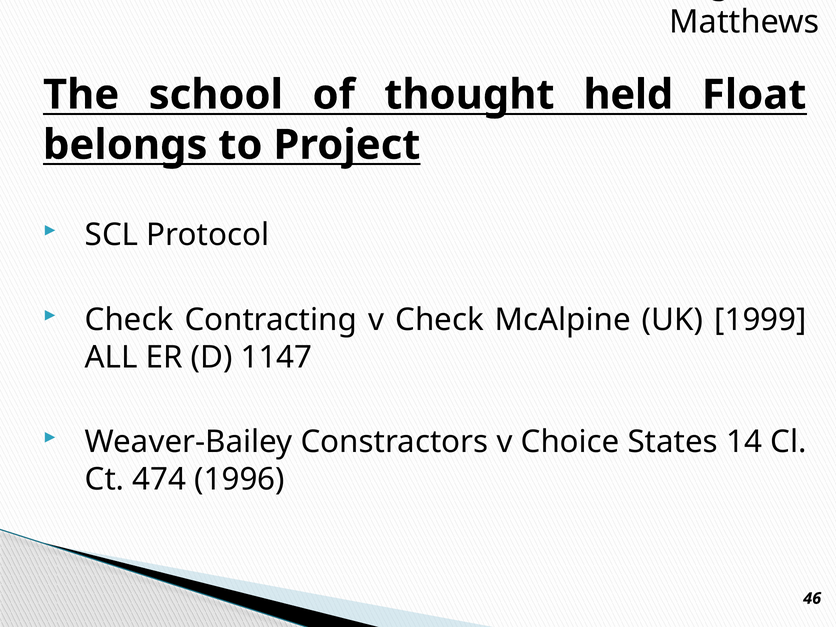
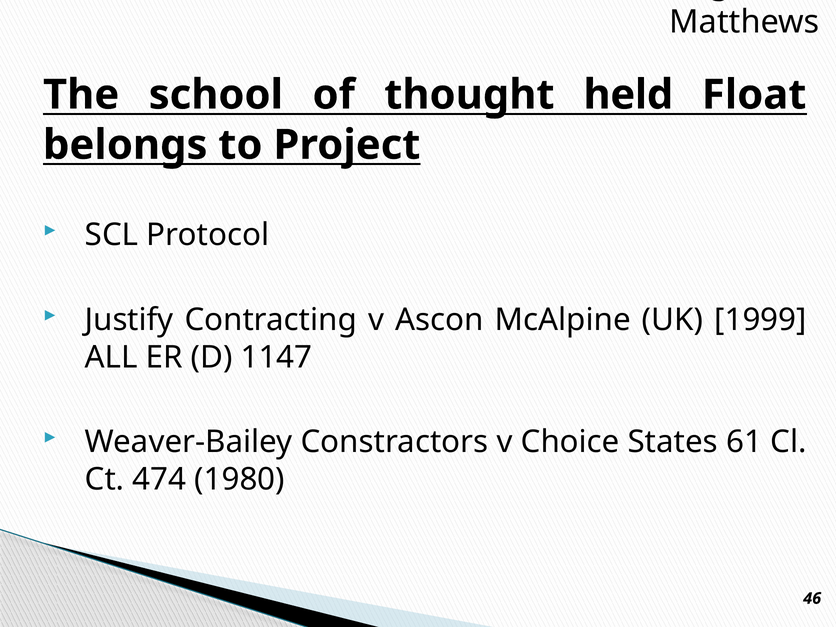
Check at (129, 320): Check -> Justify
v Check: Check -> Ascon
14: 14 -> 61
1996: 1996 -> 1980
